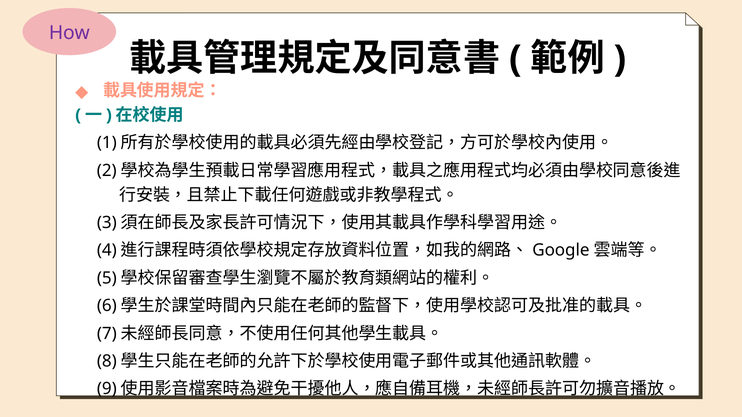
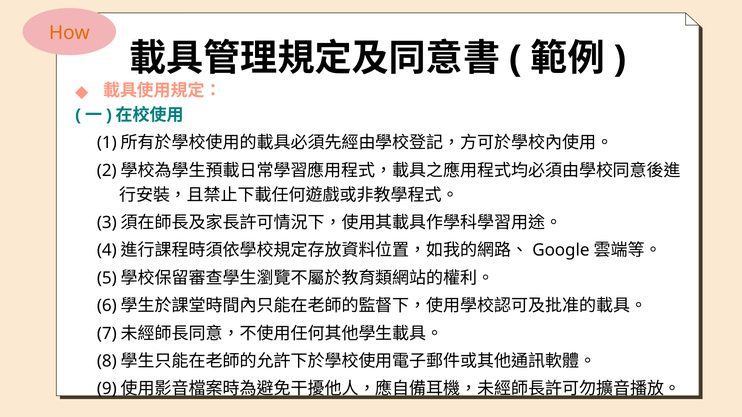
How colour: purple -> orange
